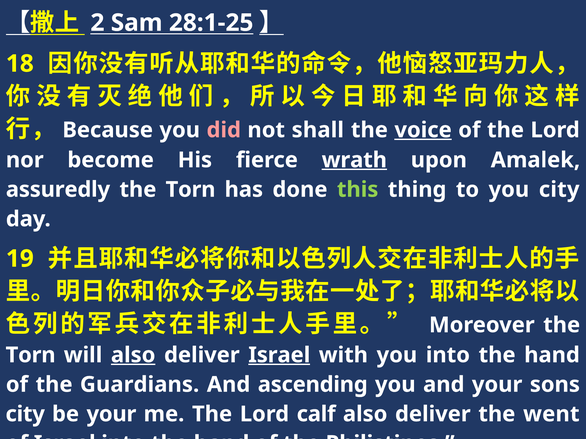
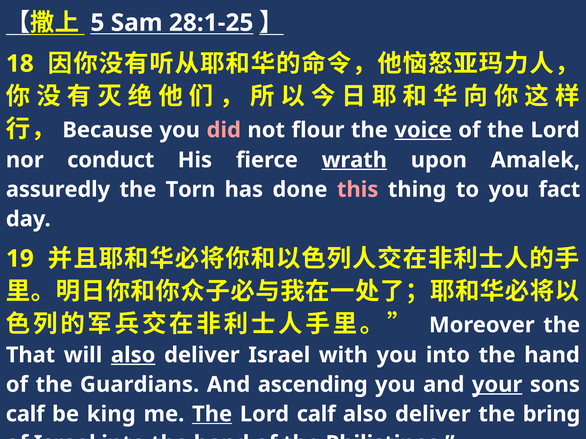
2: 2 -> 5
shall: shall -> flour
become: become -> conduct
this colour: light green -> pink
you city: city -> fact
Torn at (31, 355): Torn -> That
Israel at (279, 355) underline: present -> none
your at (497, 385) underline: none -> present
city at (25, 415): city -> calf
be your: your -> king
The at (212, 415) underline: none -> present
went: went -> bring
